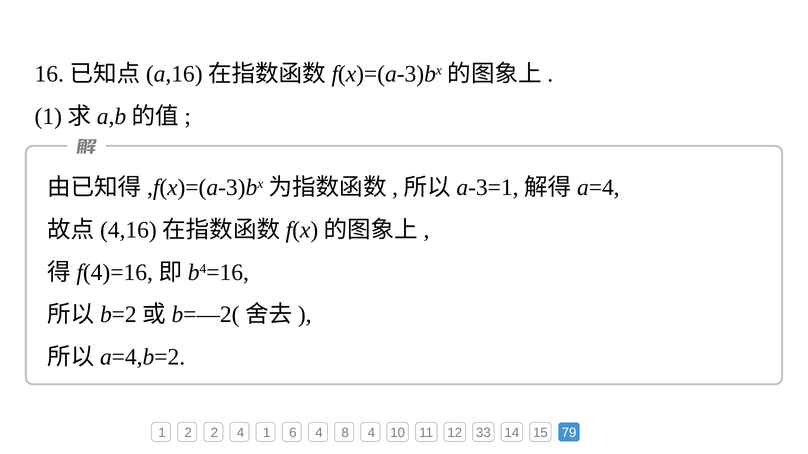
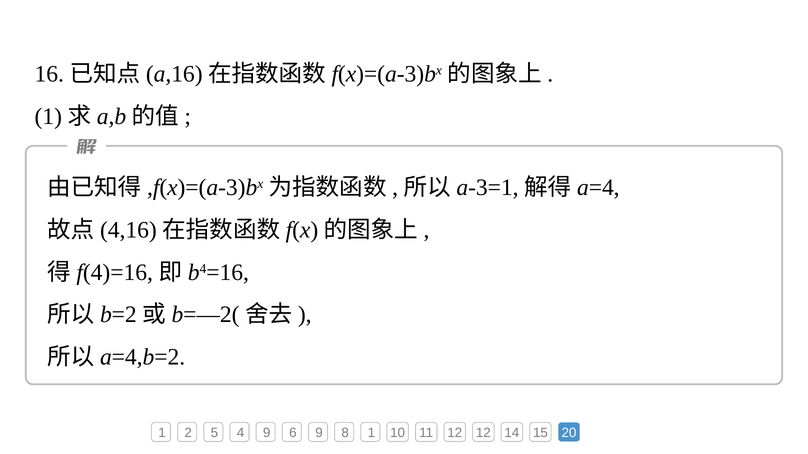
2 2: 2 -> 5
4 1: 1 -> 9
6 4: 4 -> 9
8 4: 4 -> 1
12 33: 33 -> 12
79: 79 -> 20
